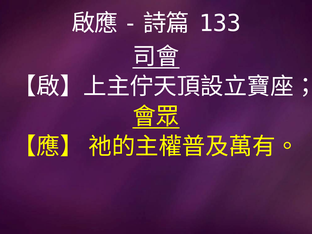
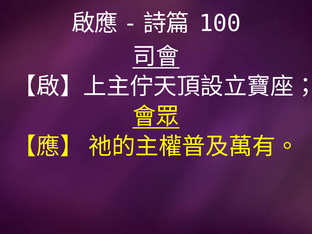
133: 133 -> 100
